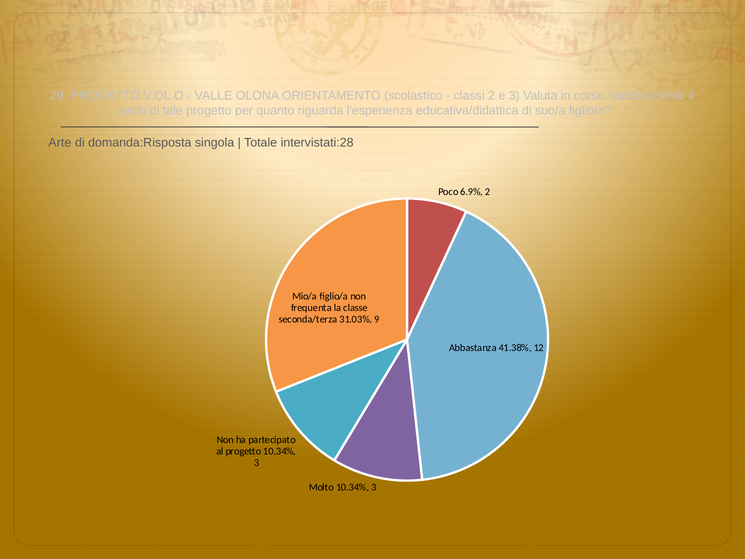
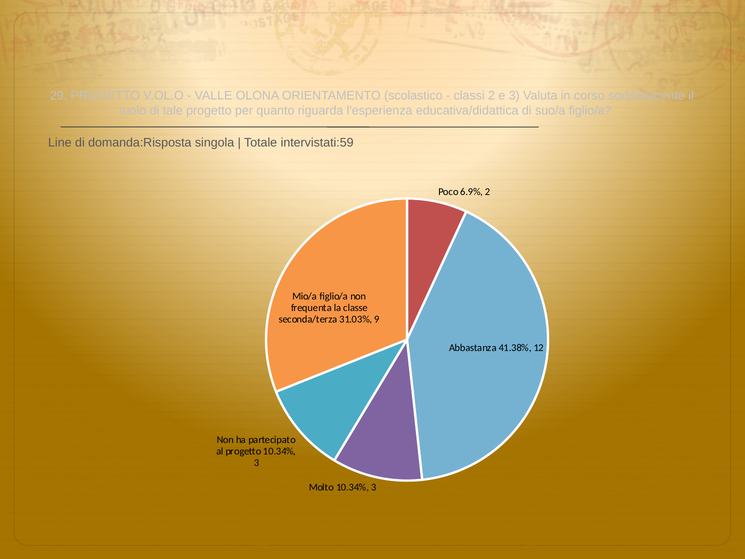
Arte: Arte -> Line
intervistati:28: intervistati:28 -> intervistati:59
